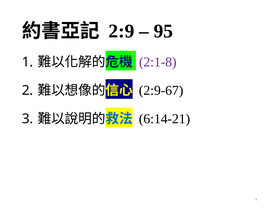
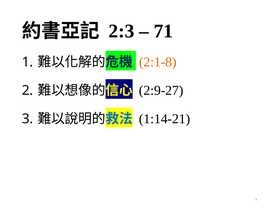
2:9: 2:9 -> 2:3
95: 95 -> 71
2:1-8 colour: purple -> orange
2:9-67: 2:9-67 -> 2:9-27
6:14-21: 6:14-21 -> 1:14-21
